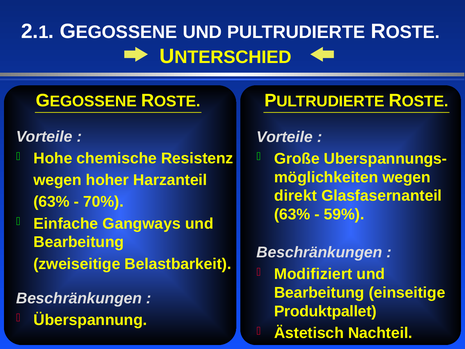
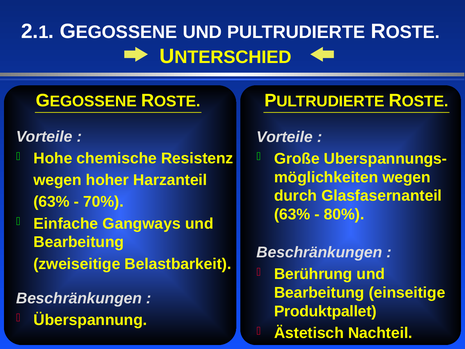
direkt: direkt -> durch
59%: 59% -> 80%
Modifiziert: Modifiziert -> Berührung
